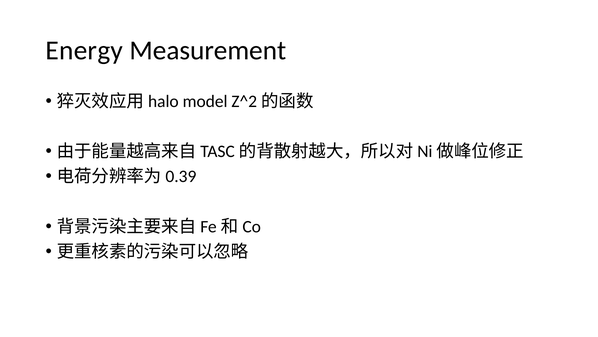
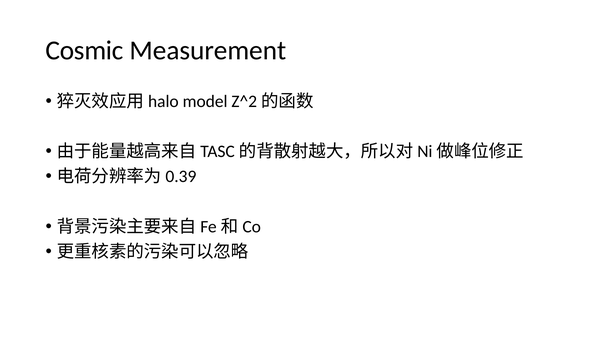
Energy: Energy -> Cosmic
